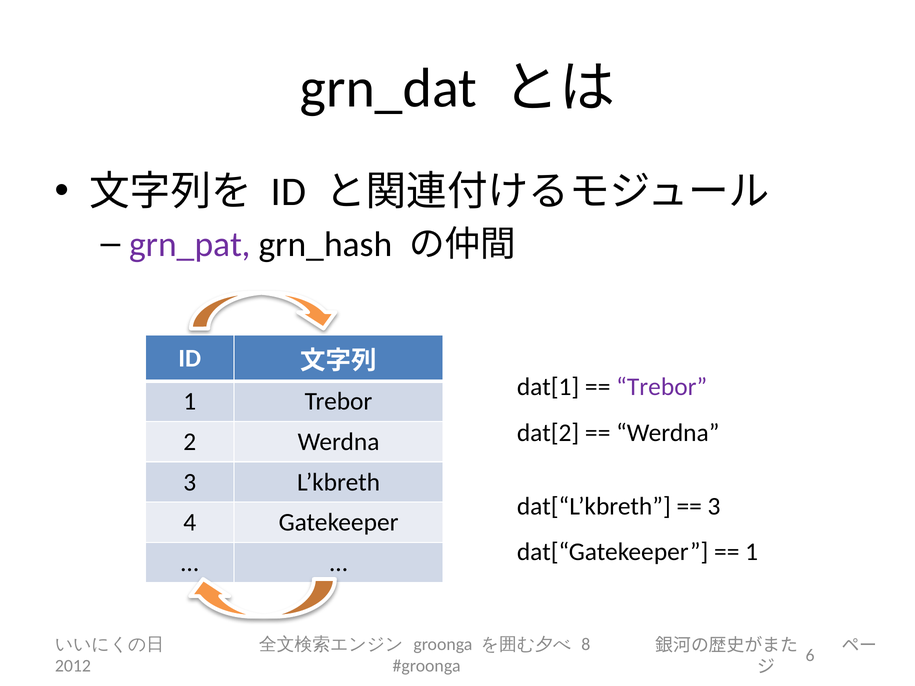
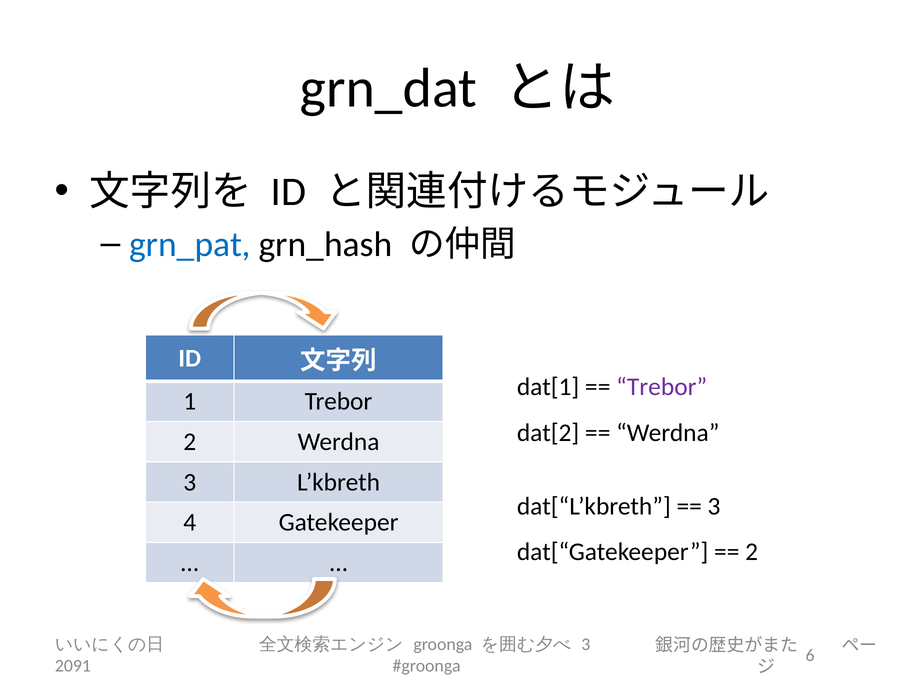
grn_pat colour: purple -> blue
1 at (752, 552): 1 -> 2
8 at (586, 645): 8 -> 3
2012: 2012 -> 2091
